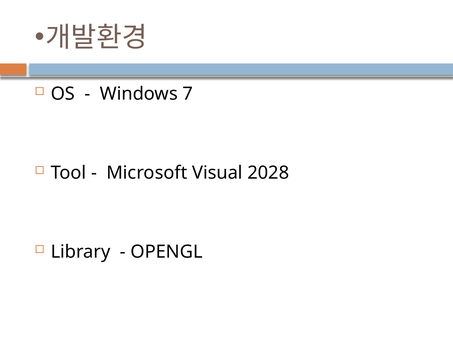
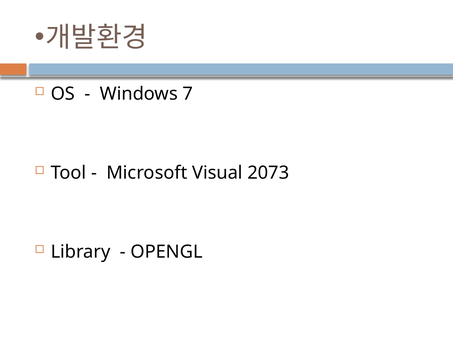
2028: 2028 -> 2073
